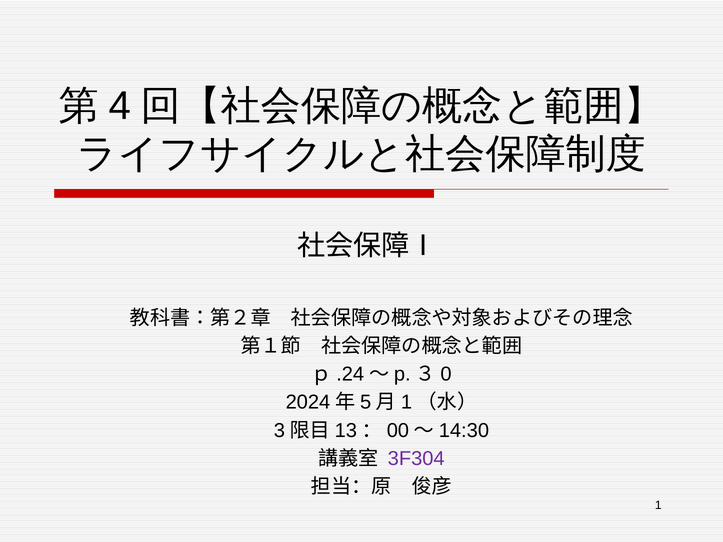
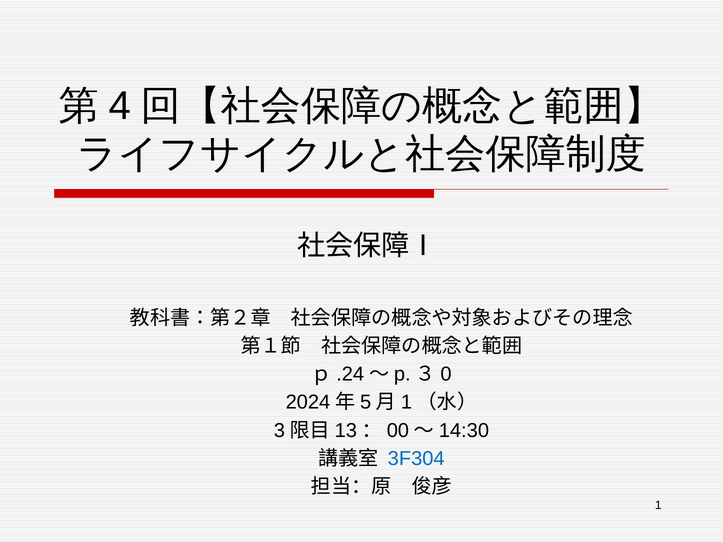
3F304 colour: purple -> blue
